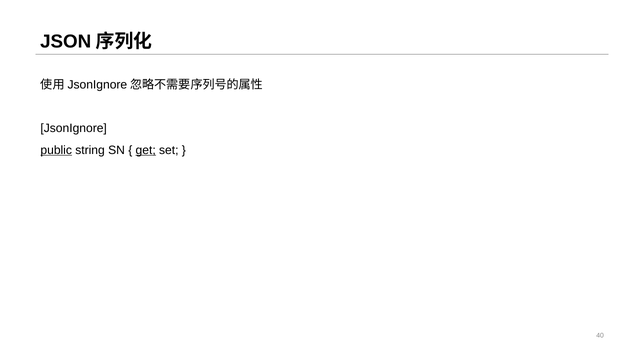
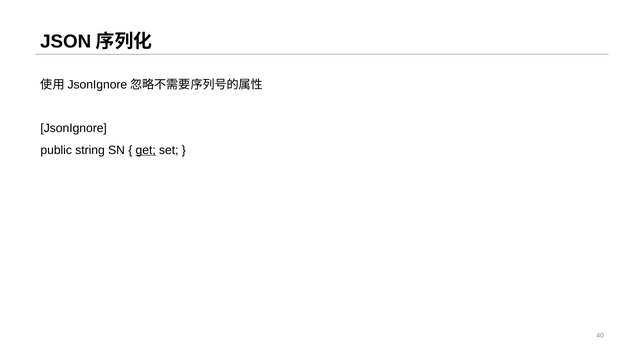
public underline: present -> none
